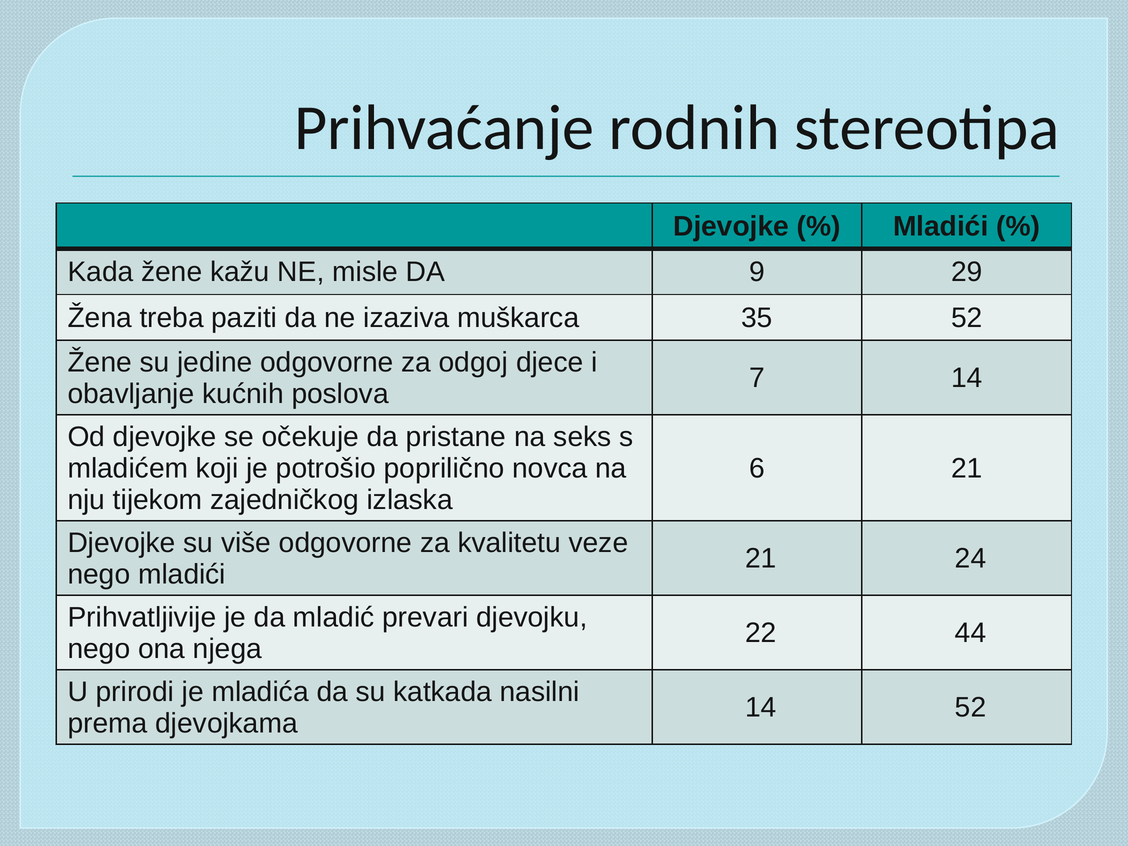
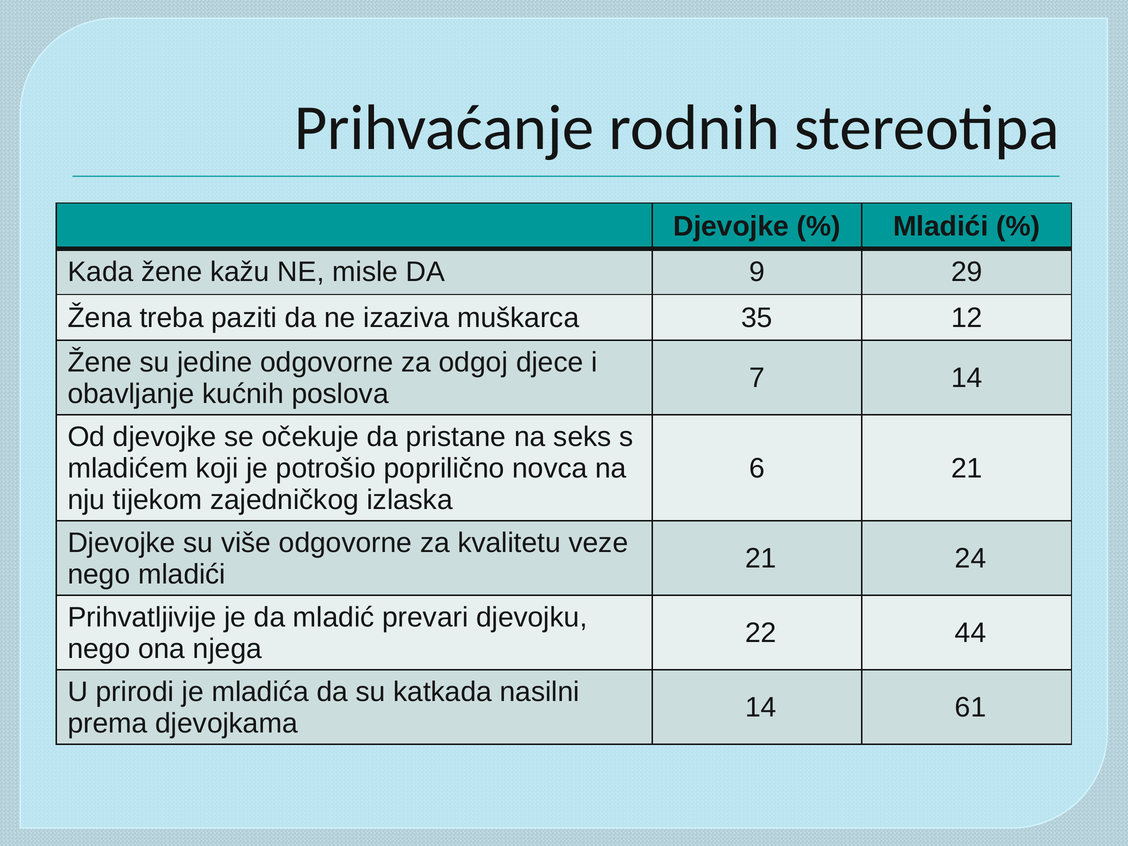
35 52: 52 -> 12
14 52: 52 -> 61
